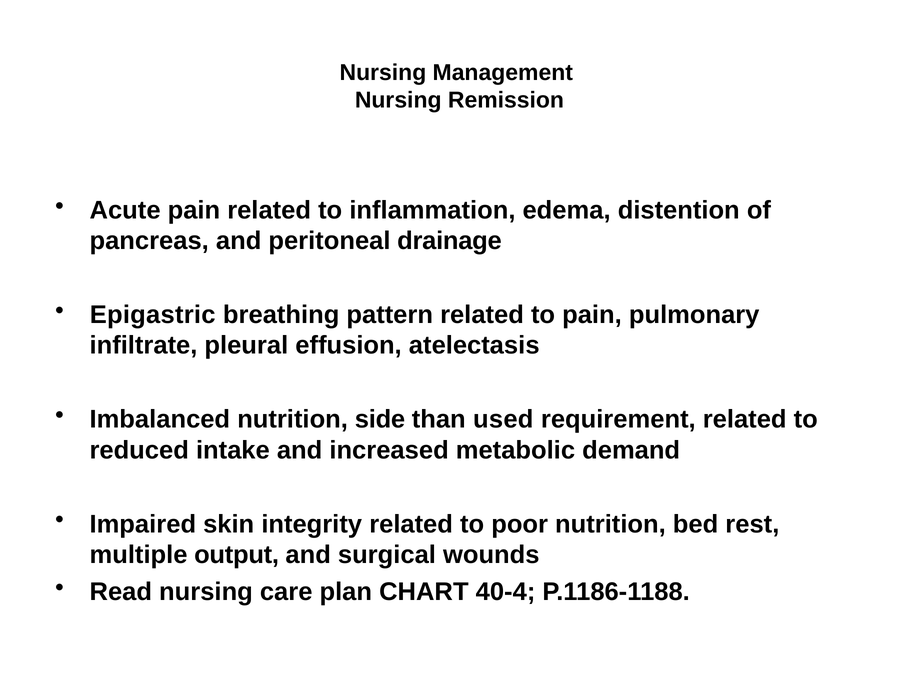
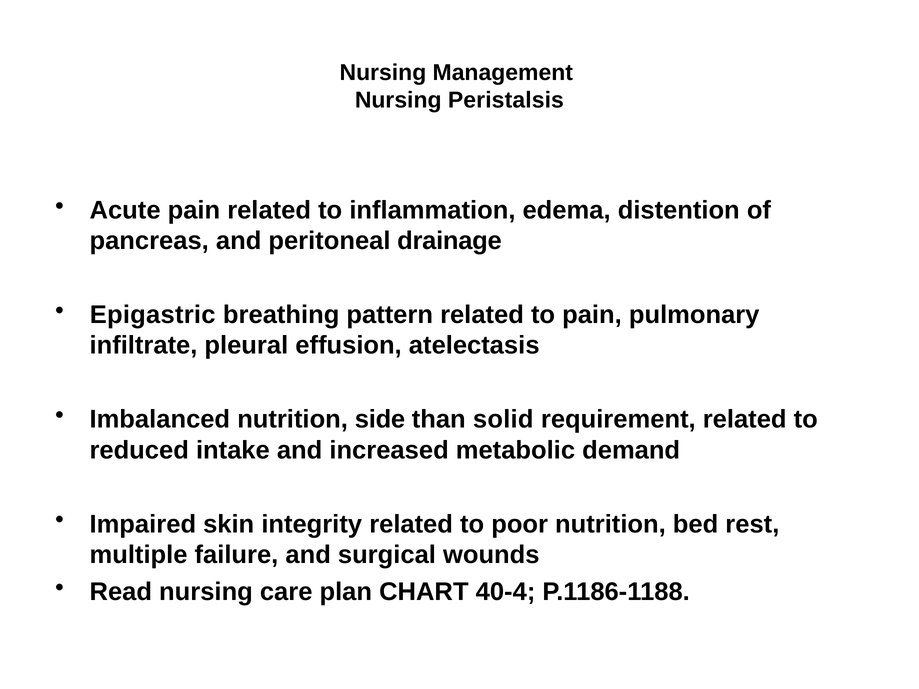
Remission: Remission -> Peristalsis
used: used -> solid
output: output -> failure
